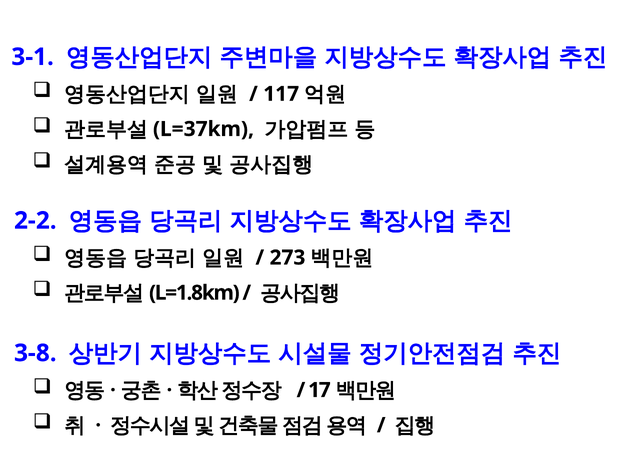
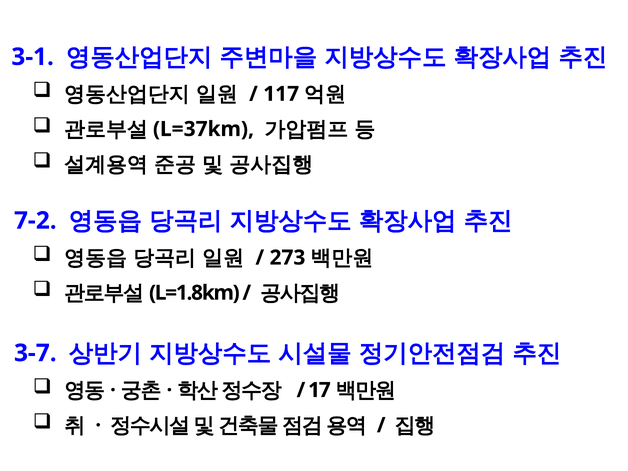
2-2: 2-2 -> 7-2
3-8: 3-8 -> 3-7
